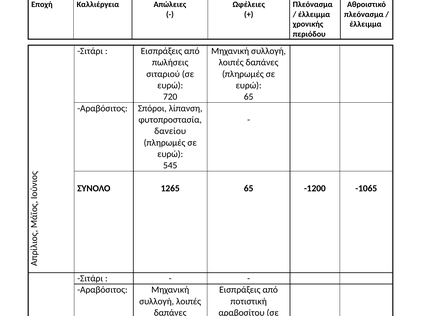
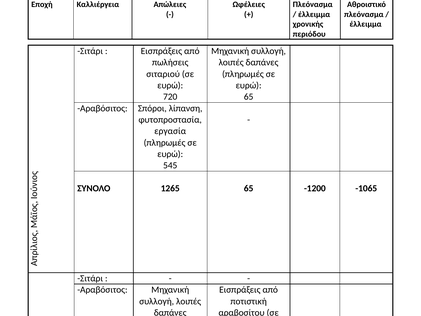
δανείου: δανείου -> εργασία
